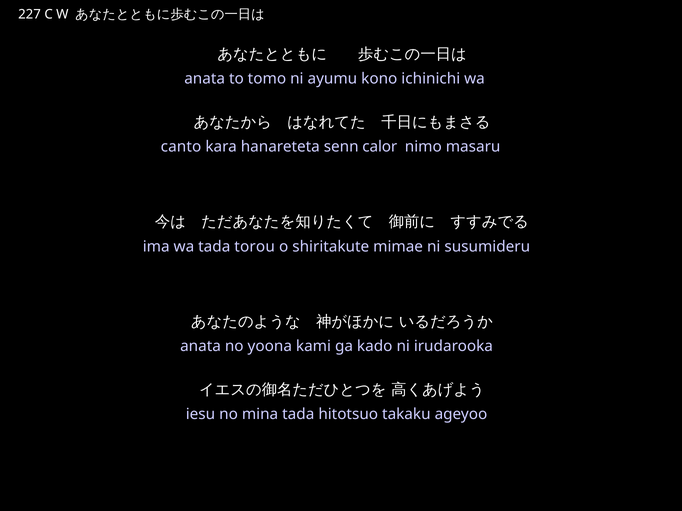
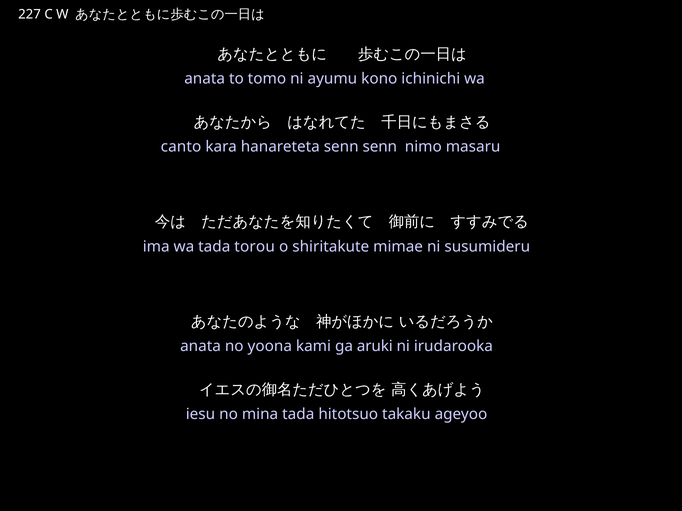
senn calor: calor -> senn
kado: kado -> aruki
